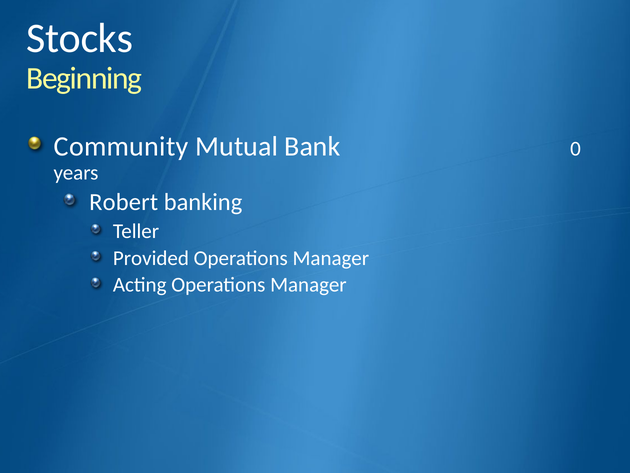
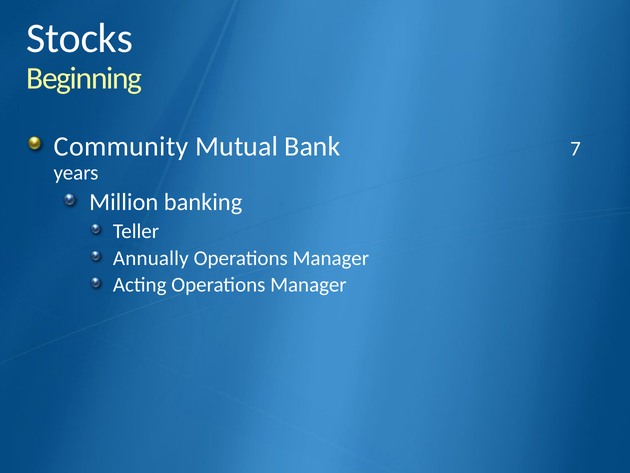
0: 0 -> 7
Robert: Robert -> Million
Provided: Provided -> Annually
